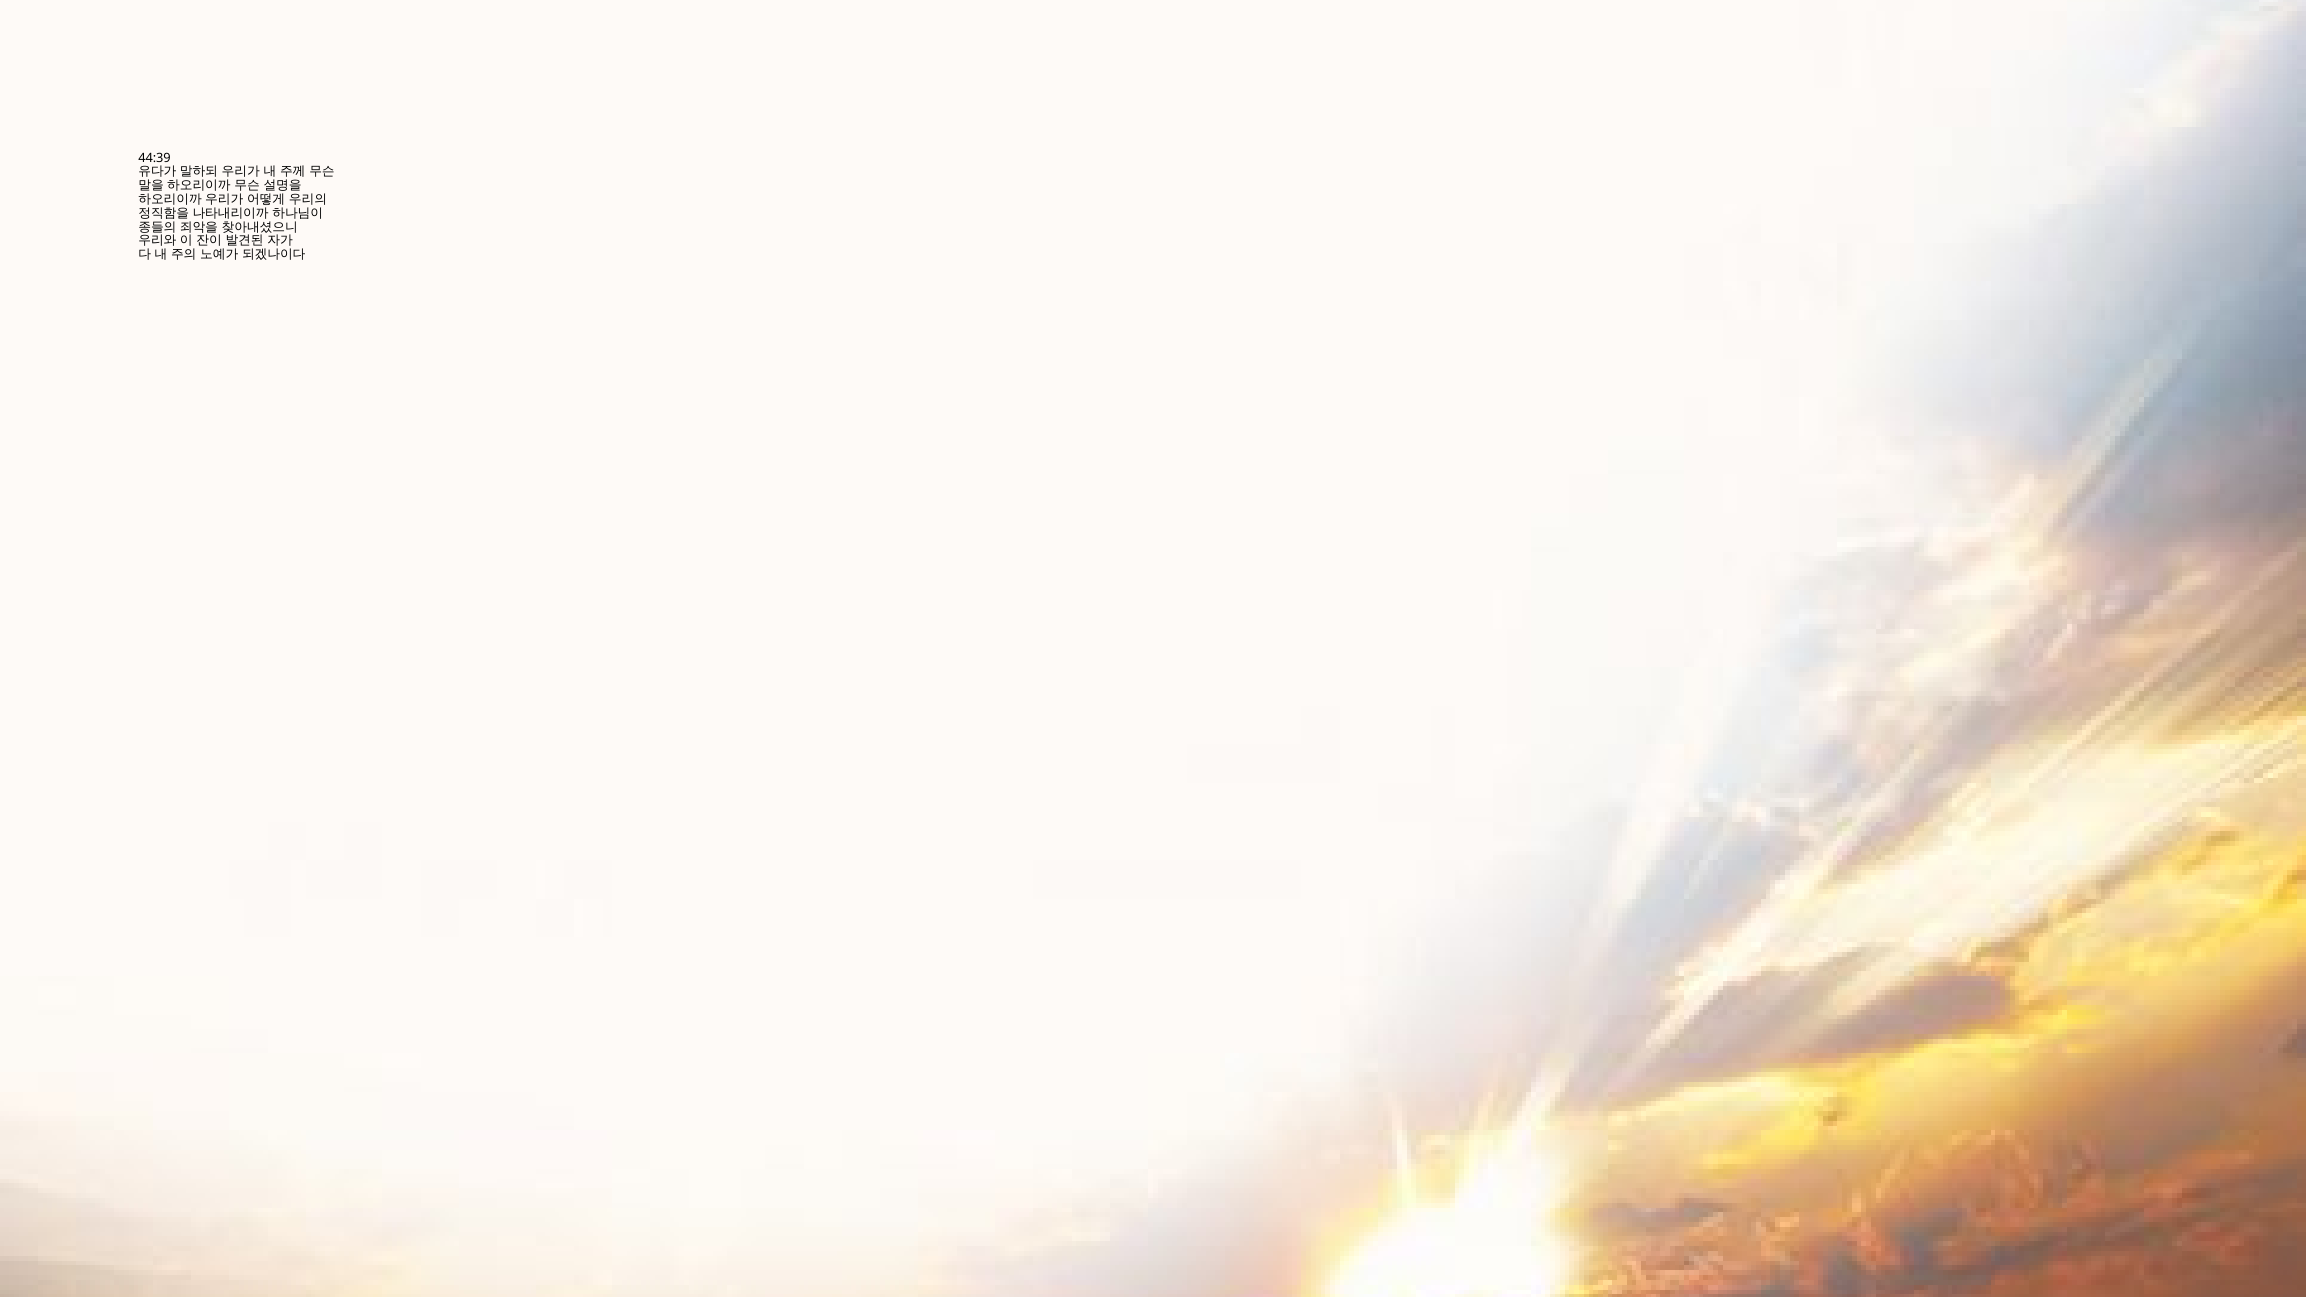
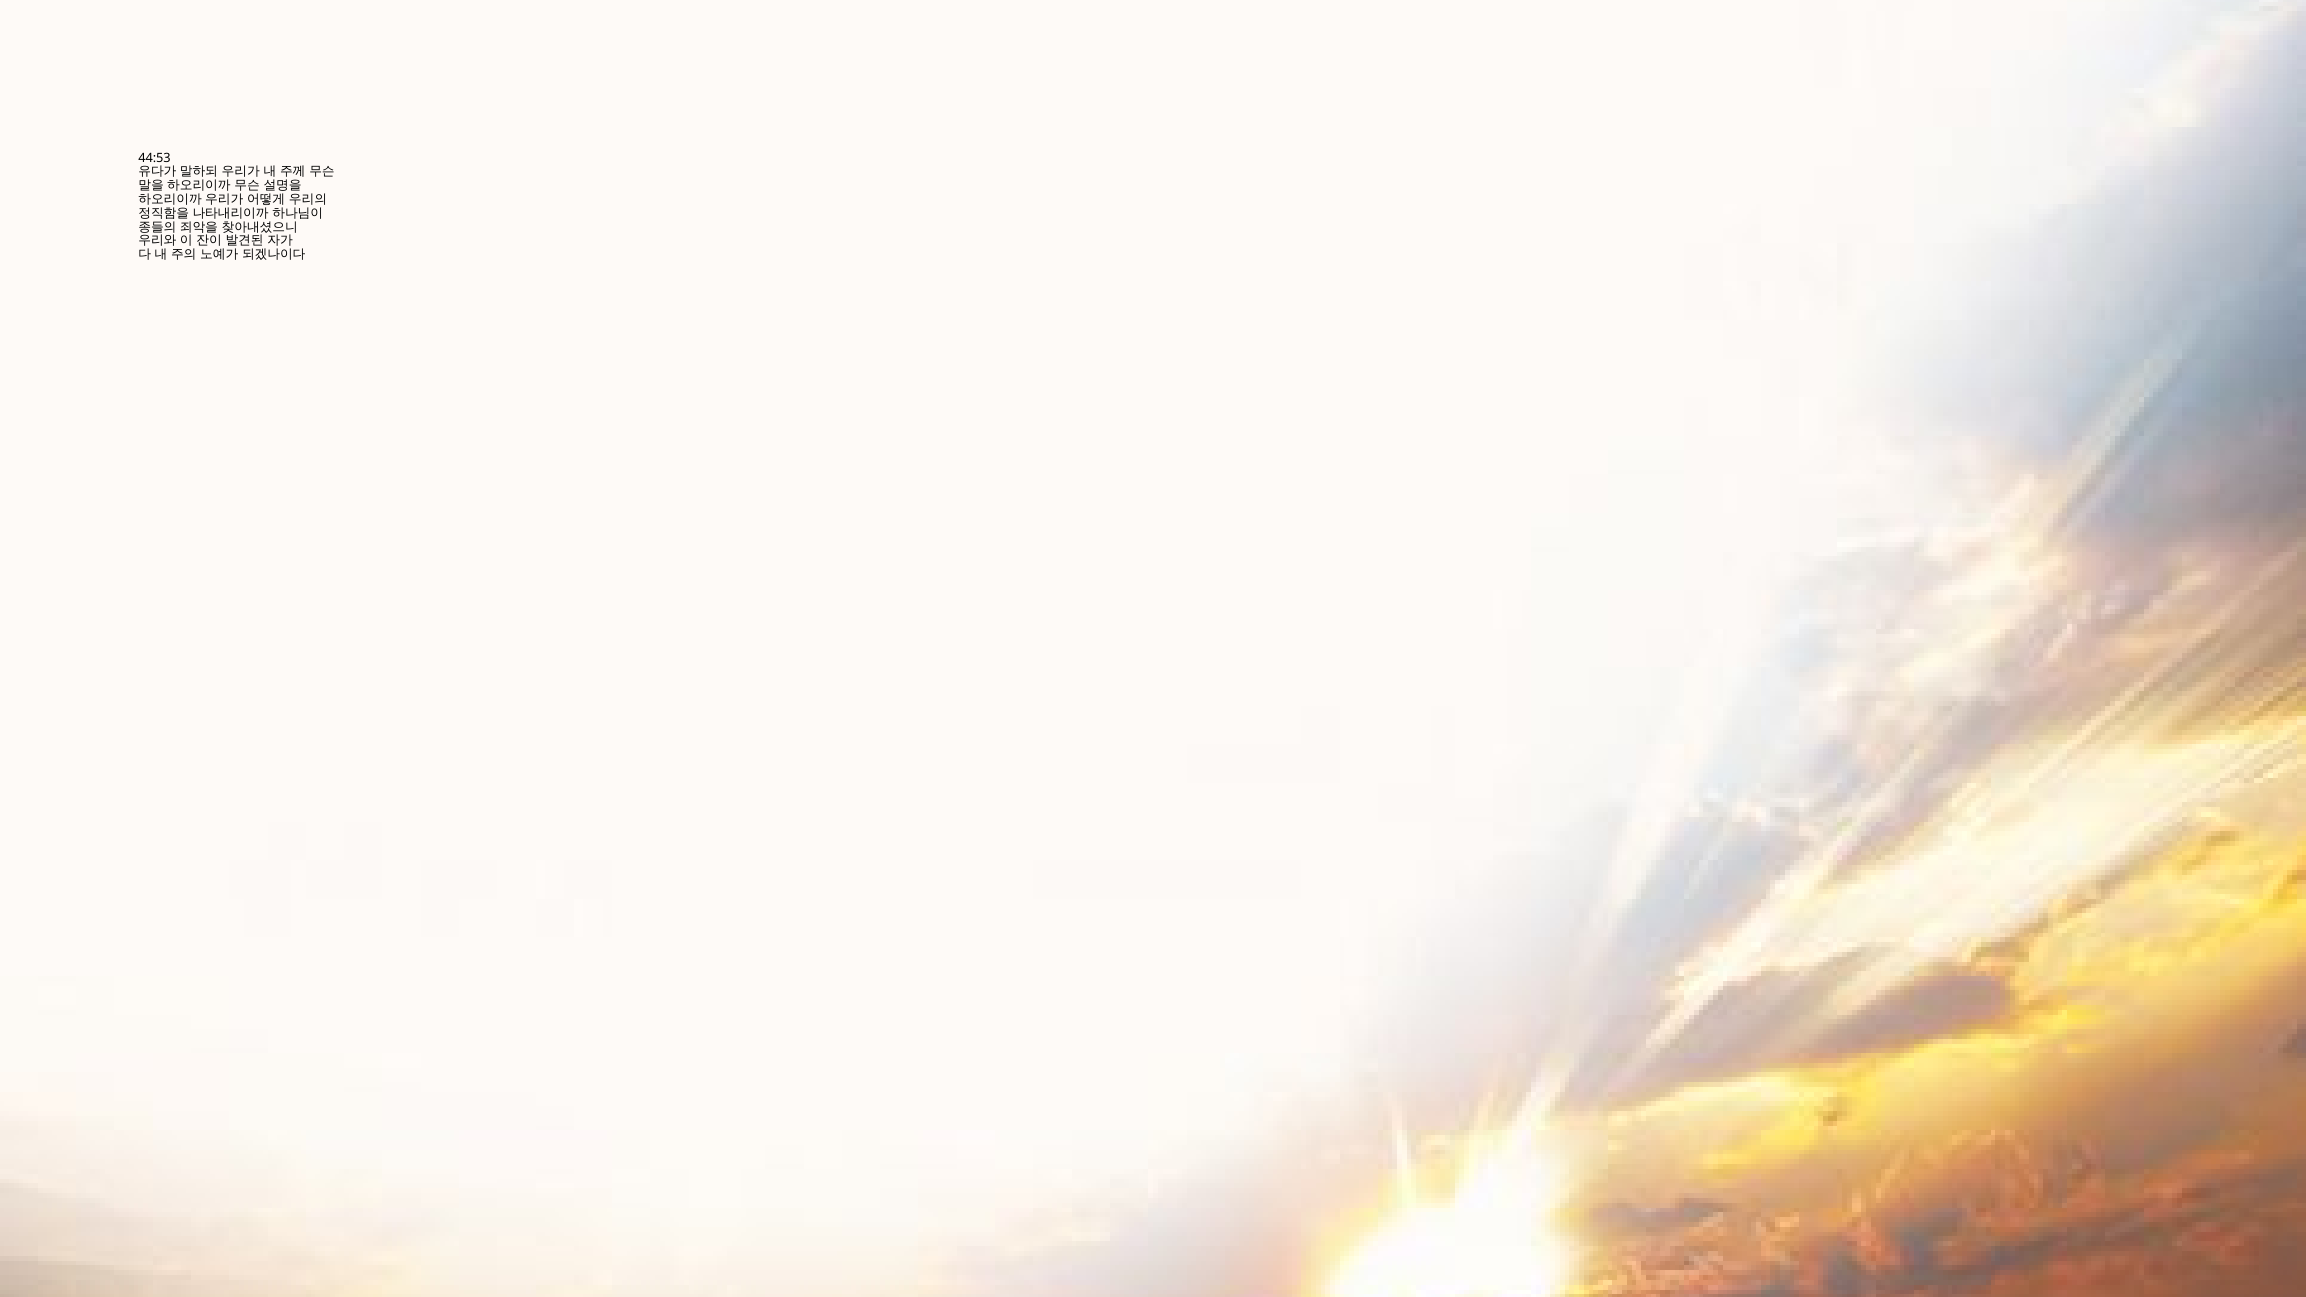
44:39: 44:39 -> 44:53
